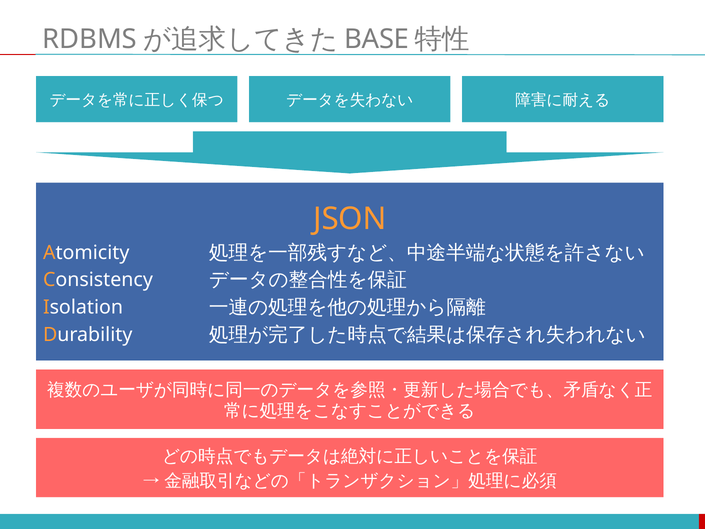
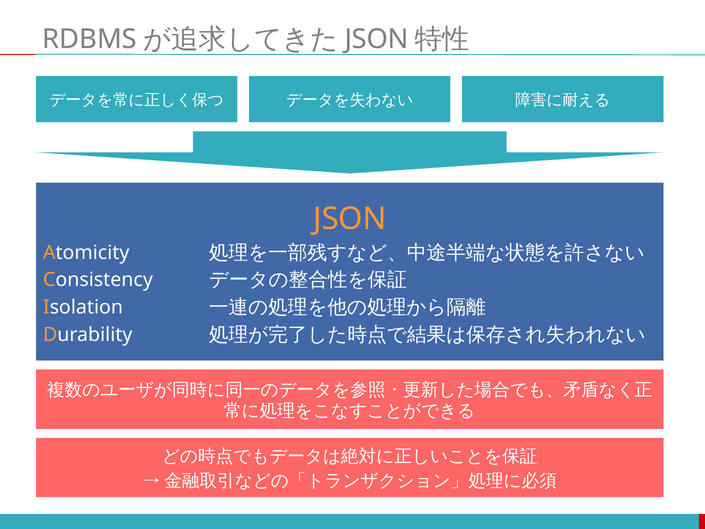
BASE at (377, 39): BASE -> JSON
